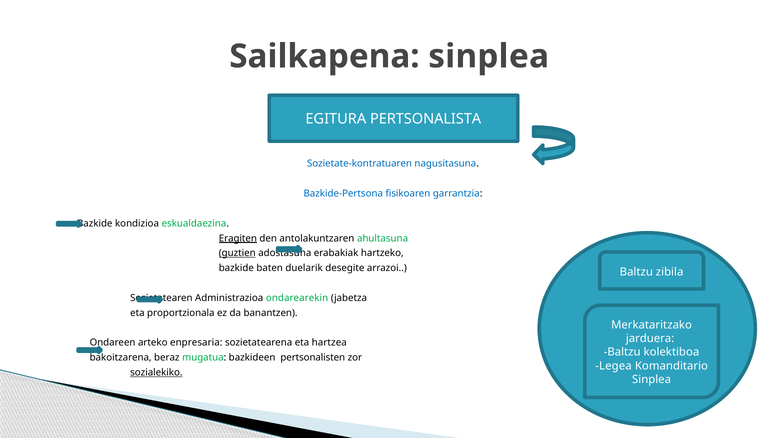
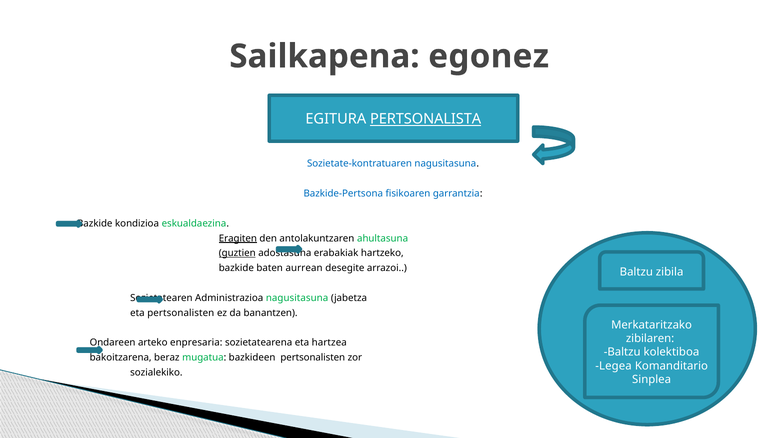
Sailkapena sinplea: sinplea -> egonez
PERTSONALISTA underline: none -> present
duelarik: duelarik -> aurrean
Administrazioa ondarearekin: ondarearekin -> nagusitasuna
eta proportzionala: proportzionala -> pertsonalisten
jarduera: jarduera -> zibilaren
sozialekiko underline: present -> none
